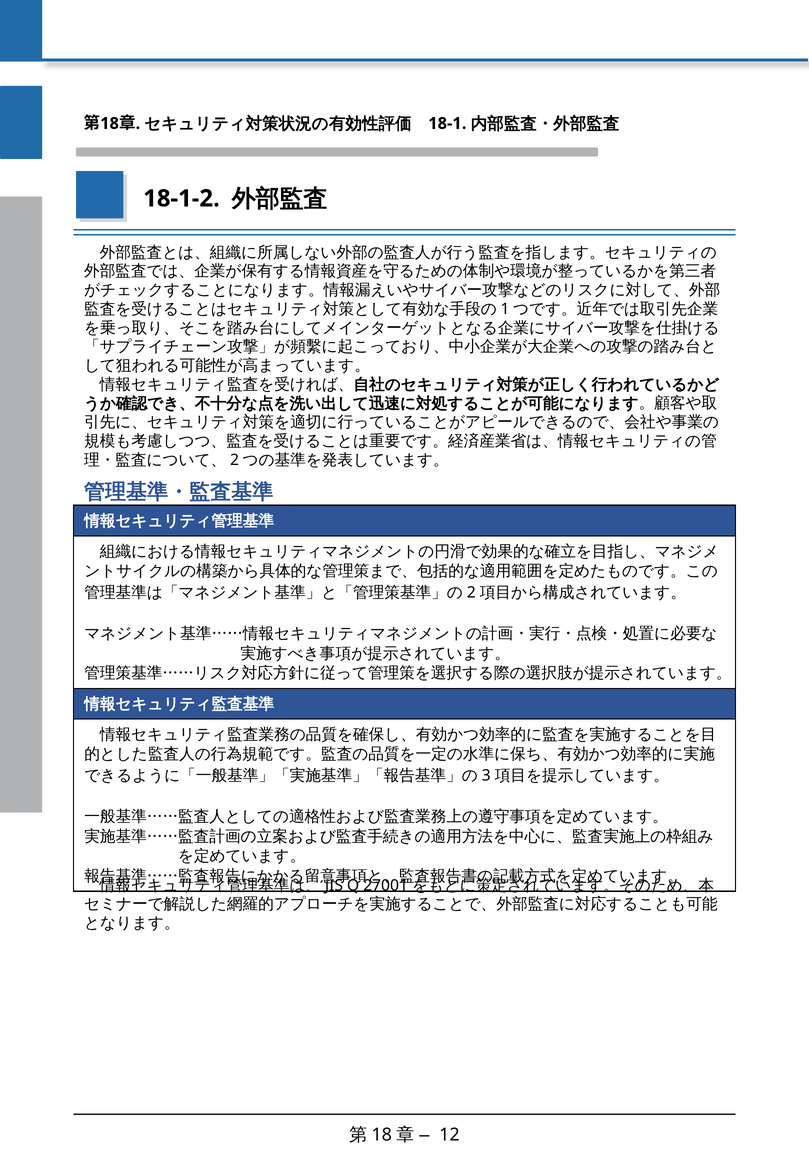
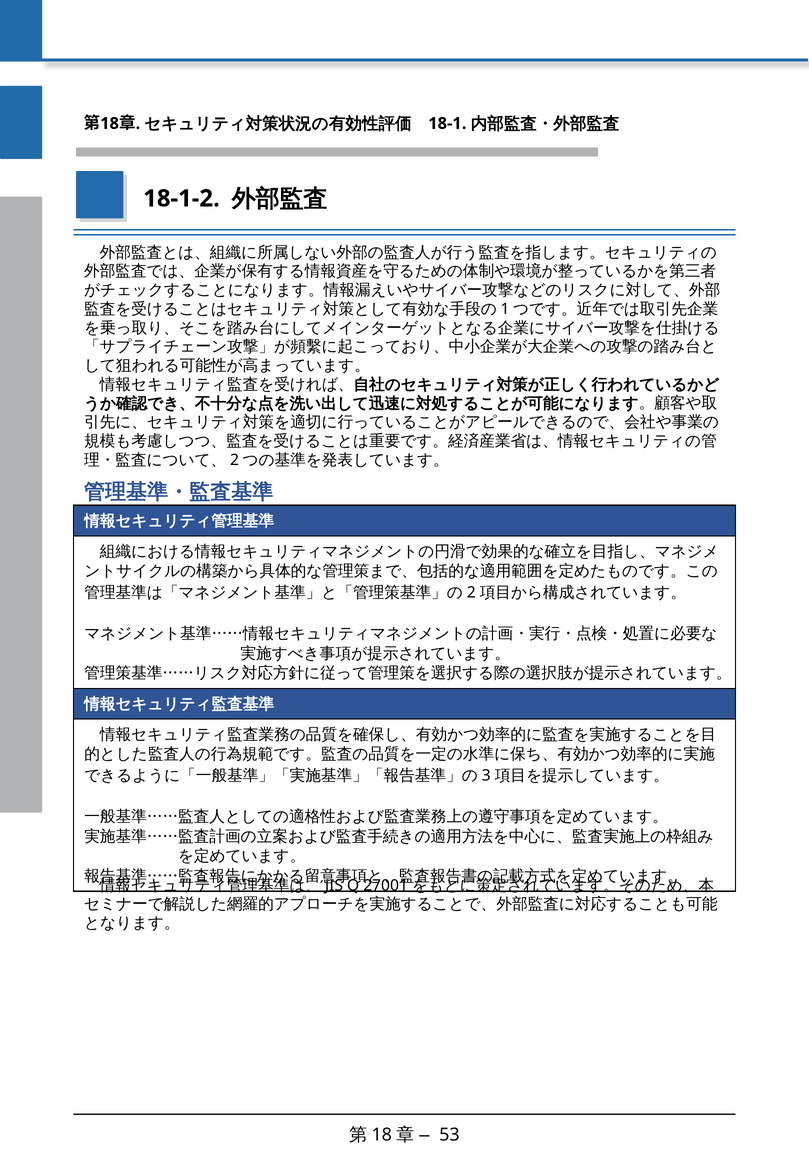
12: 12 -> 53
